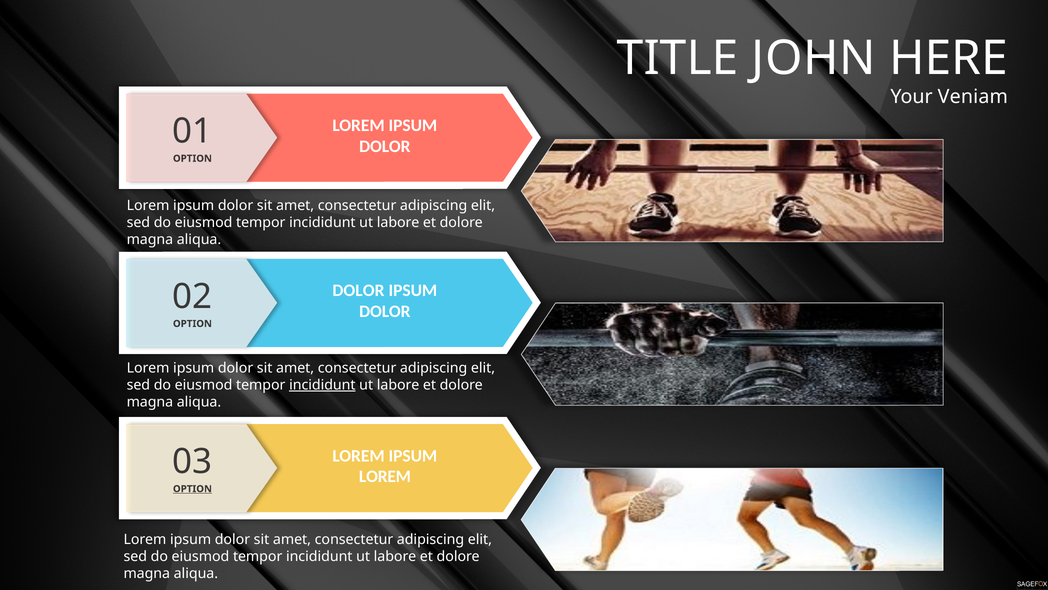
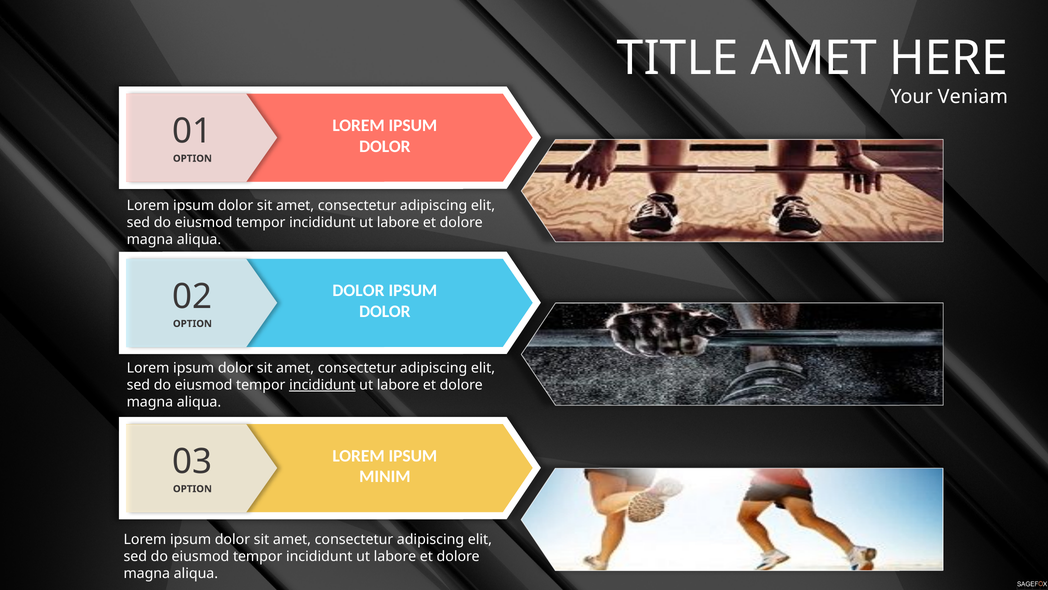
TITLE JOHN: JOHN -> AMET
LOREM at (385, 476): LOREM -> MINIM
OPTION at (192, 488) underline: present -> none
